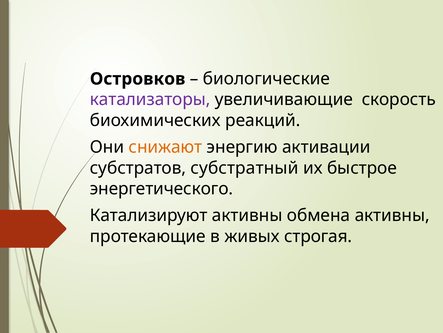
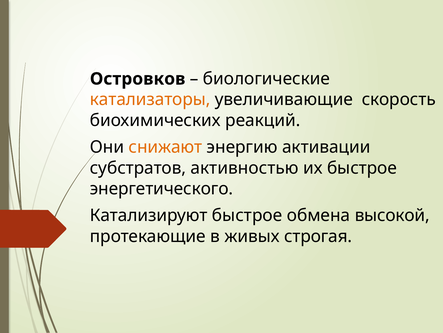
катализаторы colour: purple -> orange
субстратный: субстратный -> активностью
Катализируют активны: активны -> быстрое
обмена активны: активны -> высокой
